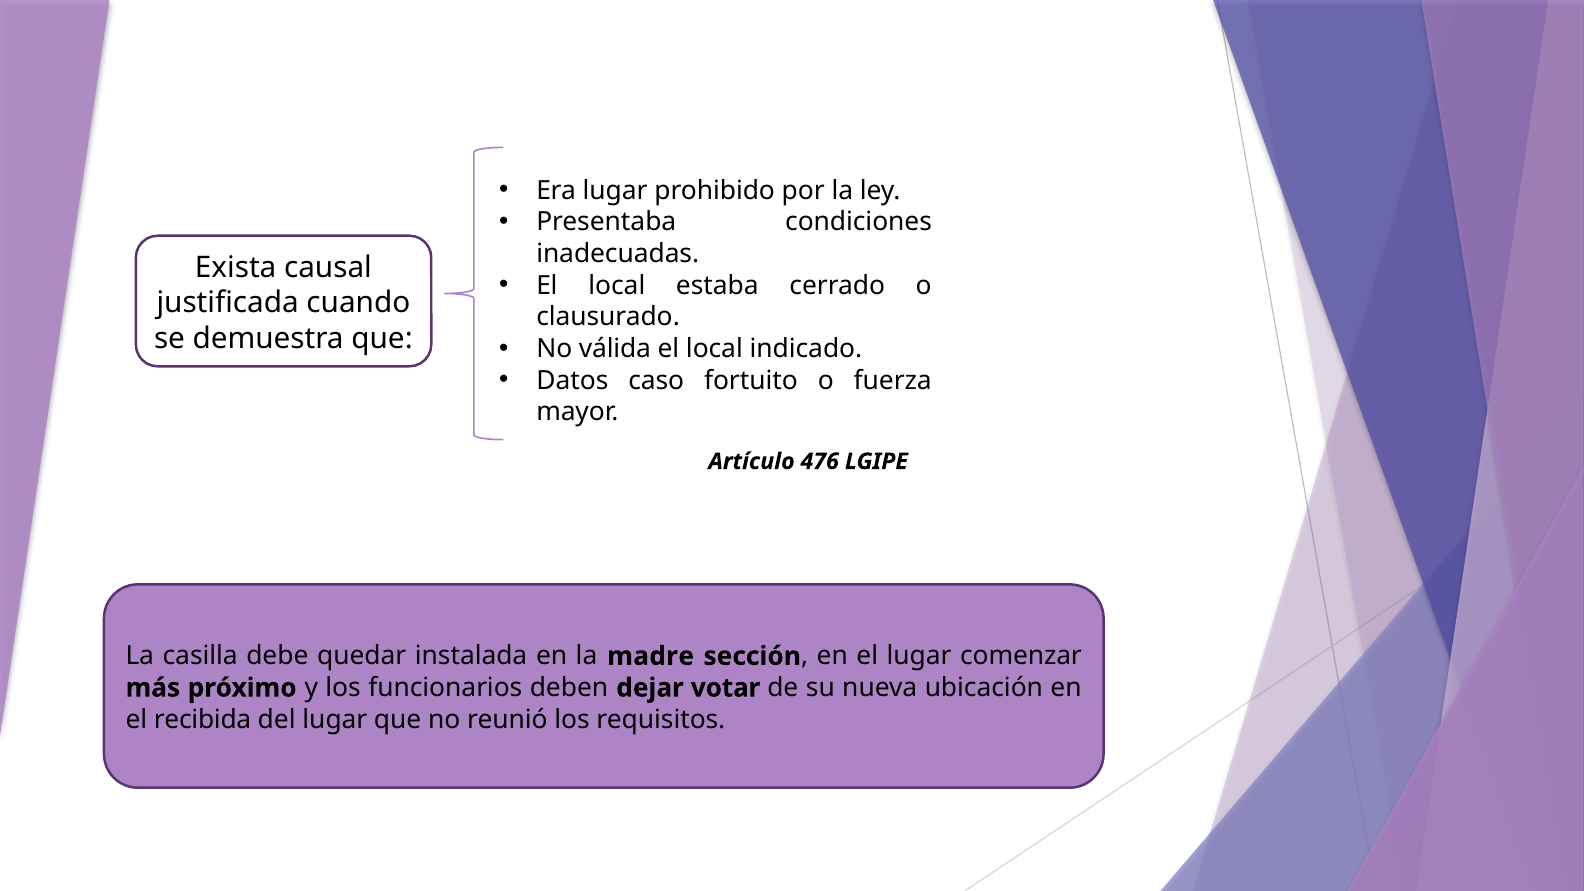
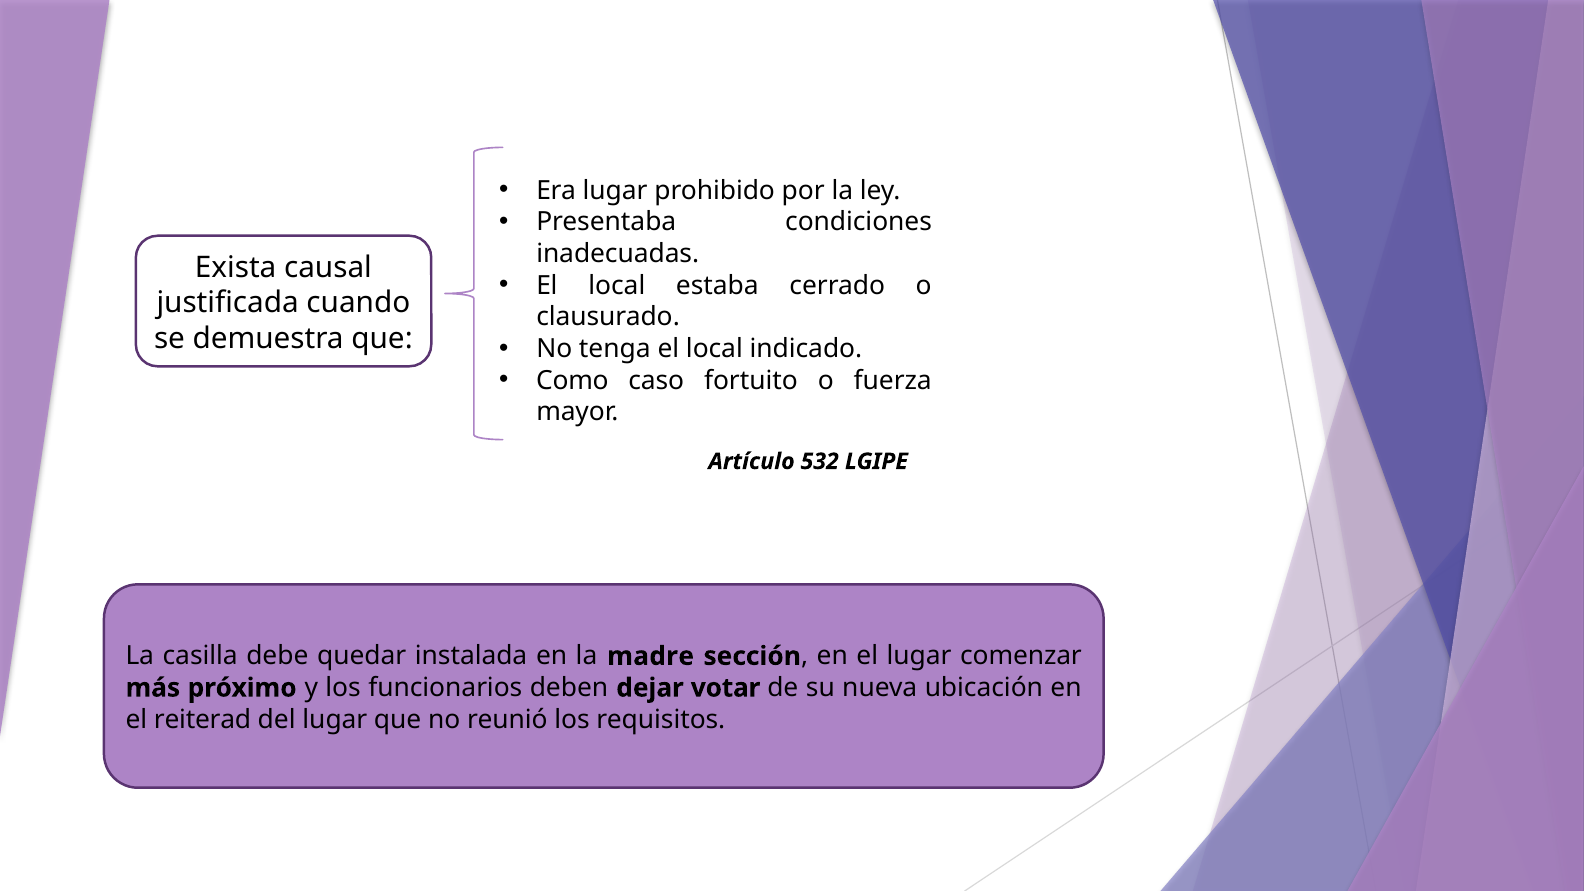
válida: válida -> tenga
Datos: Datos -> Como
476: 476 -> 532
recibida: recibida -> reiterad
